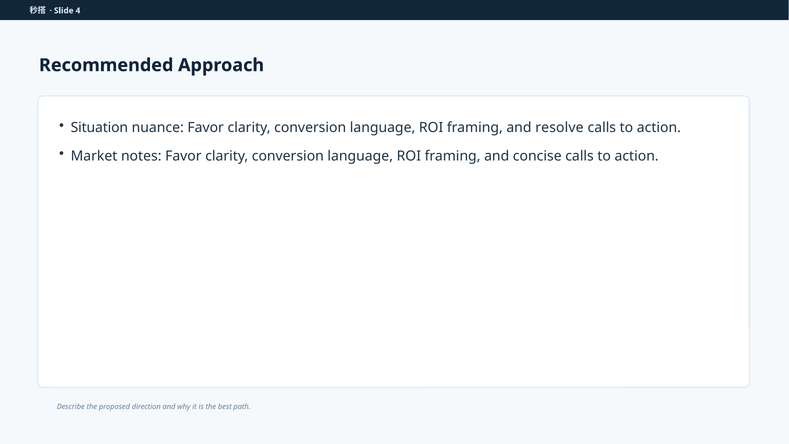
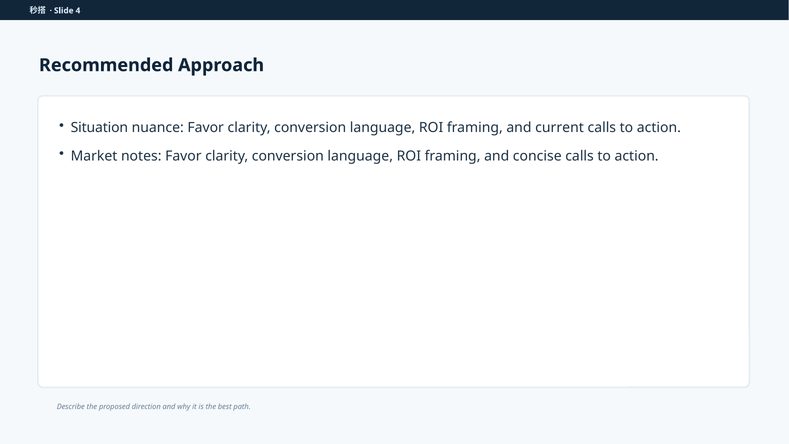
resolve: resolve -> current
